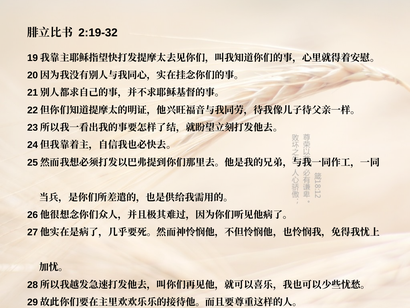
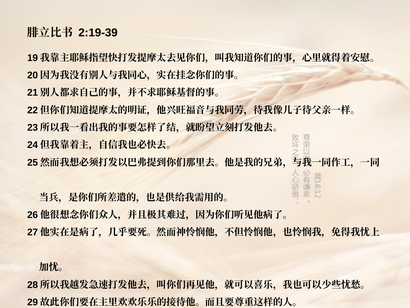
2:19-32: 2:19-32 -> 2:19-39
